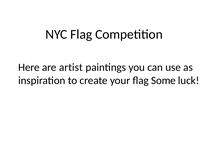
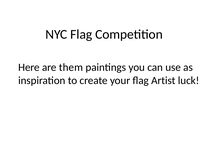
artist: artist -> them
Some: Some -> Artist
